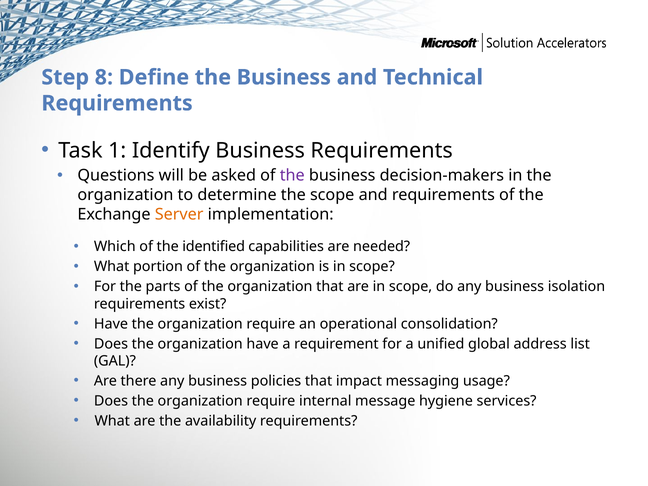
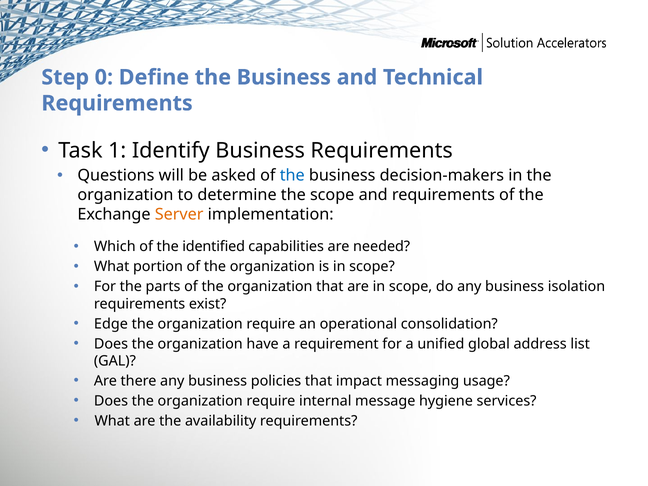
8: 8 -> 0
the at (292, 176) colour: purple -> blue
Have at (111, 324): Have -> Edge
